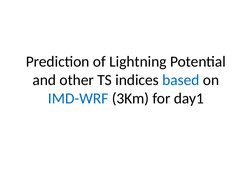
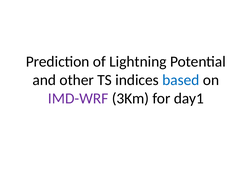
IMD-WRF colour: blue -> purple
